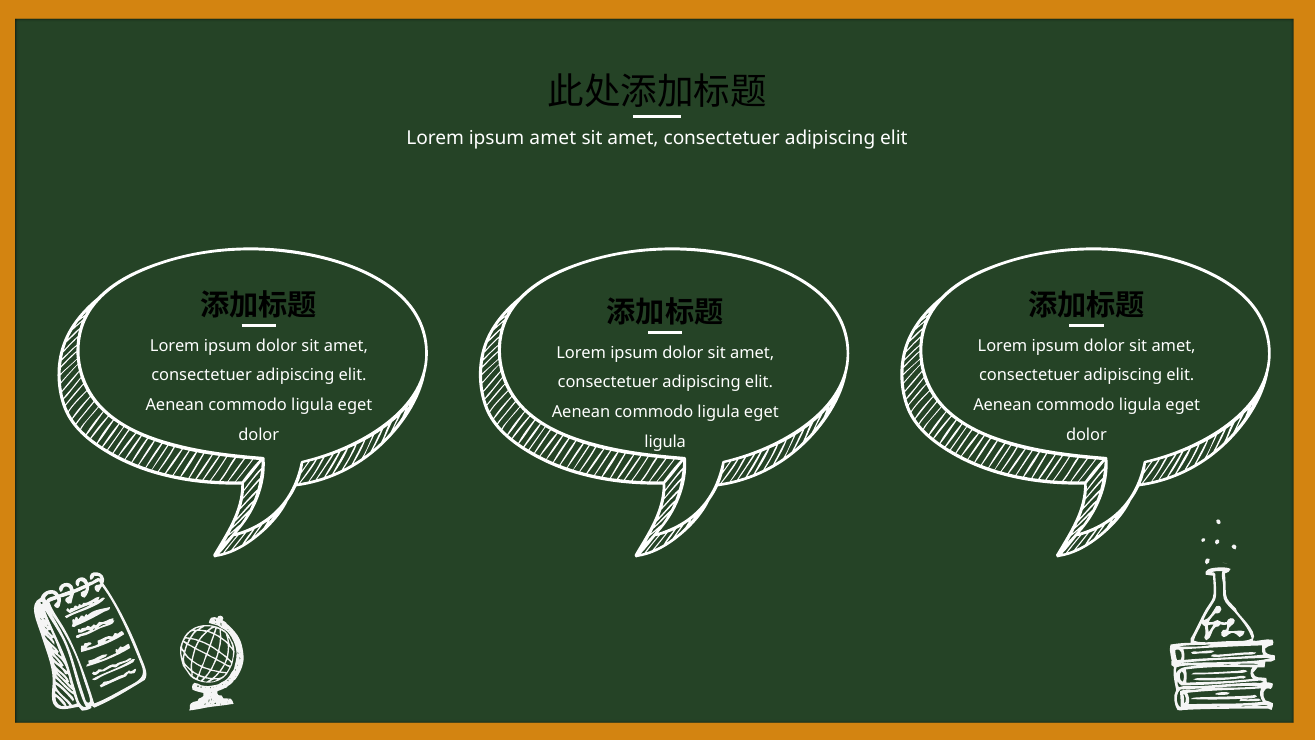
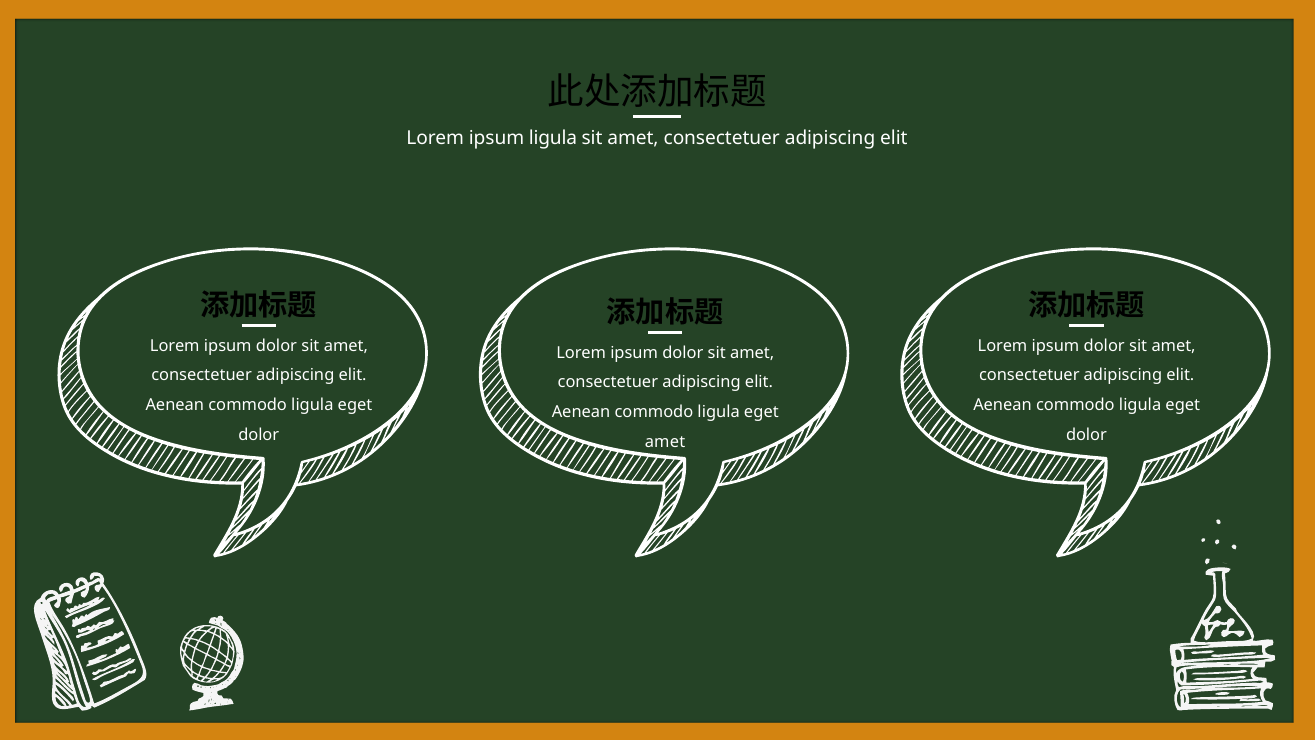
ipsum amet: amet -> ligula
ligula at (665, 442): ligula -> amet
